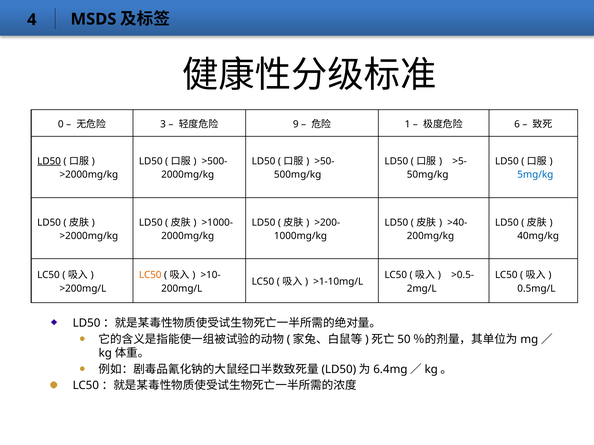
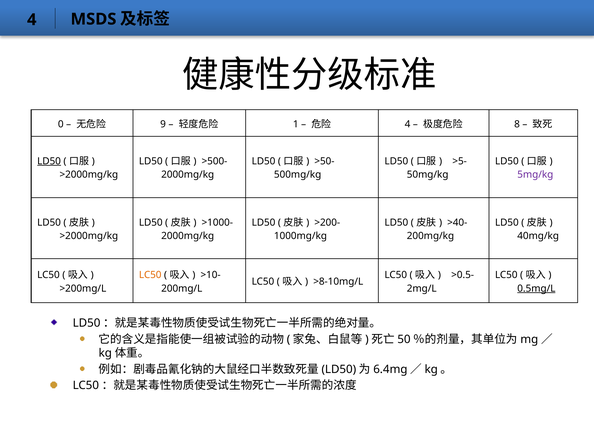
3: 3 -> 9
9: 9 -> 1
1 at (408, 124): 1 -> 4
6: 6 -> 8
5mg/kg colour: blue -> purple
>1-10mg/L: >1-10mg/L -> >8-10mg/L
0.5mg/L underline: none -> present
